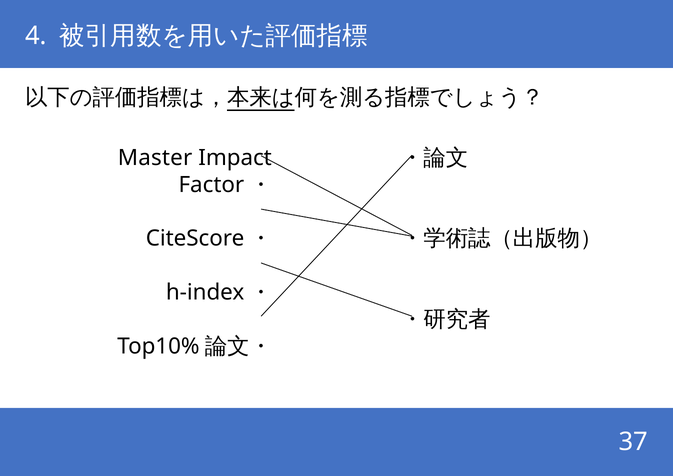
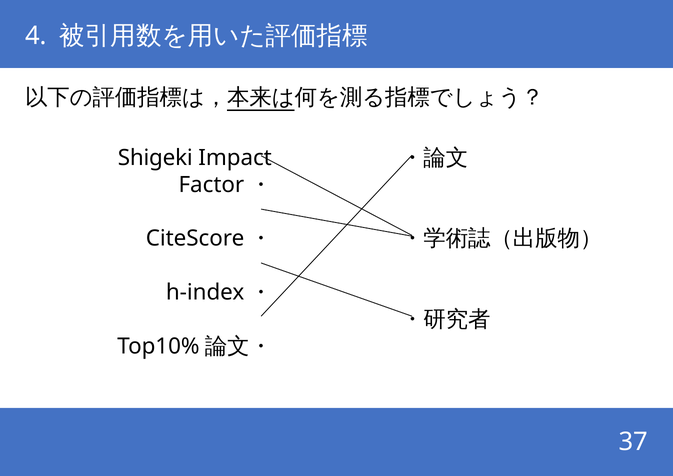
Master: Master -> Shigeki
